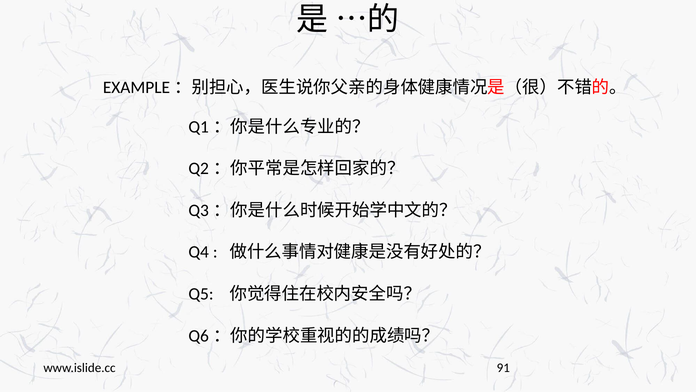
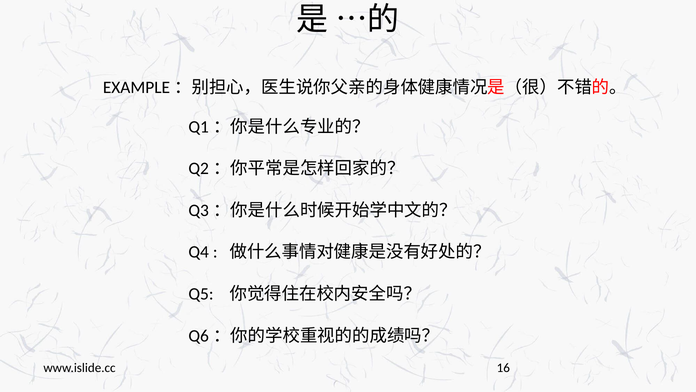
91: 91 -> 16
